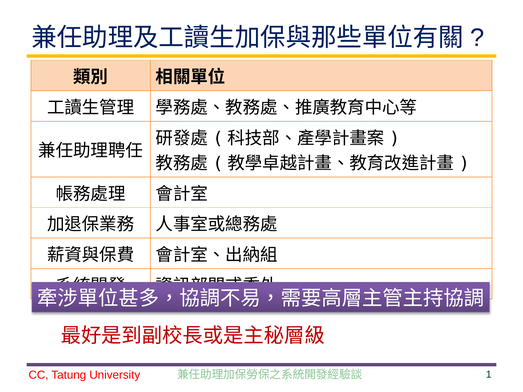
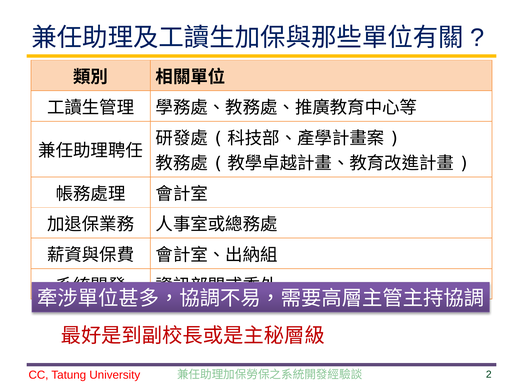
1: 1 -> 2
